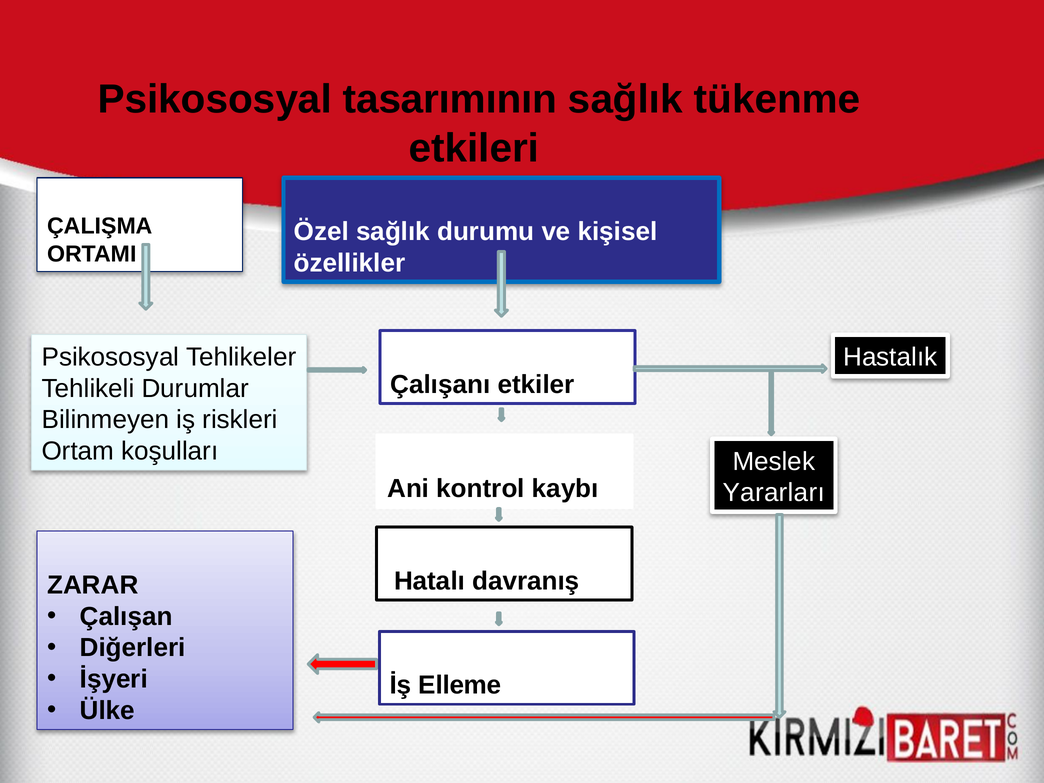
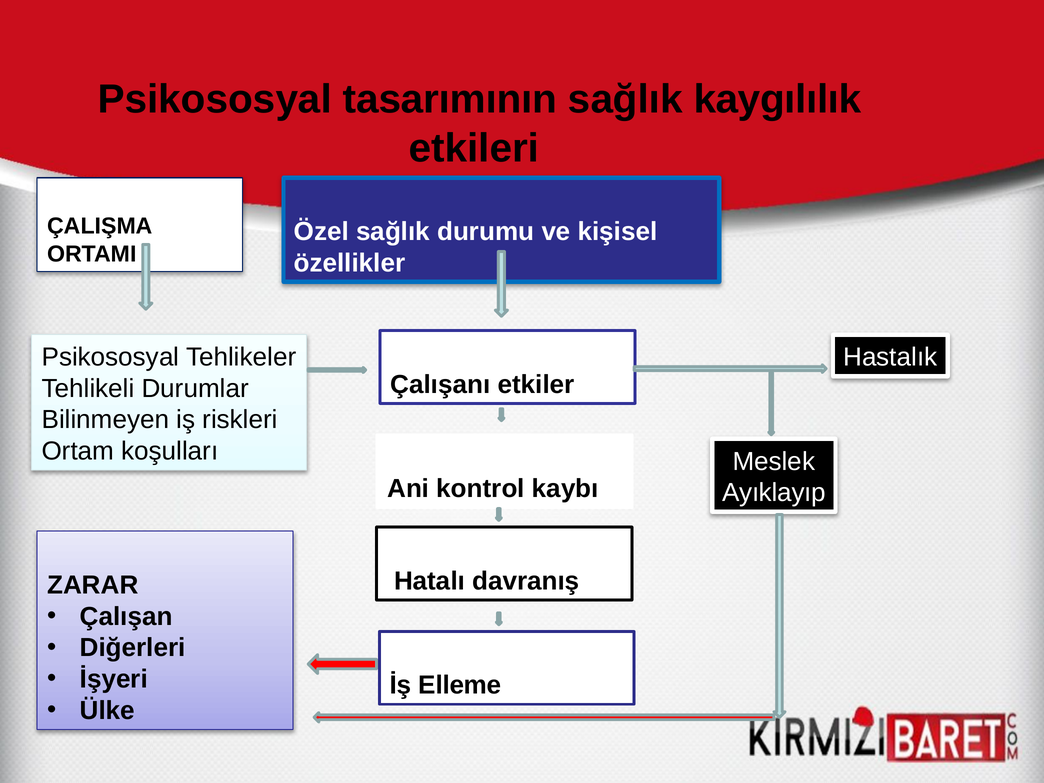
tükenme: tükenme -> kaygılılık
Yararları: Yararları -> Ayıklayıp
